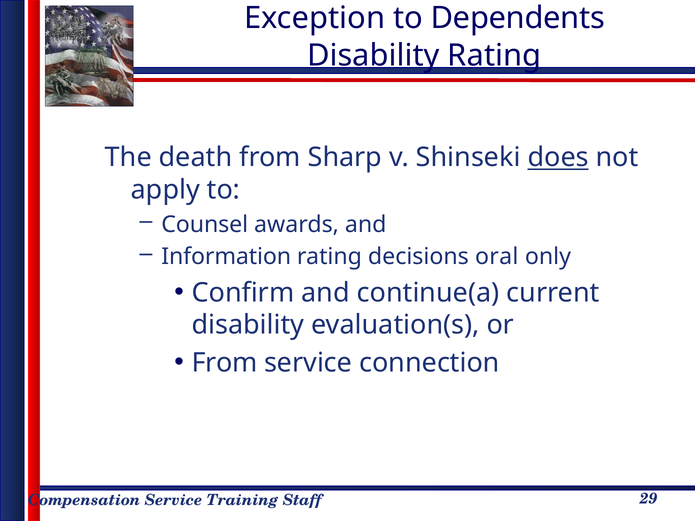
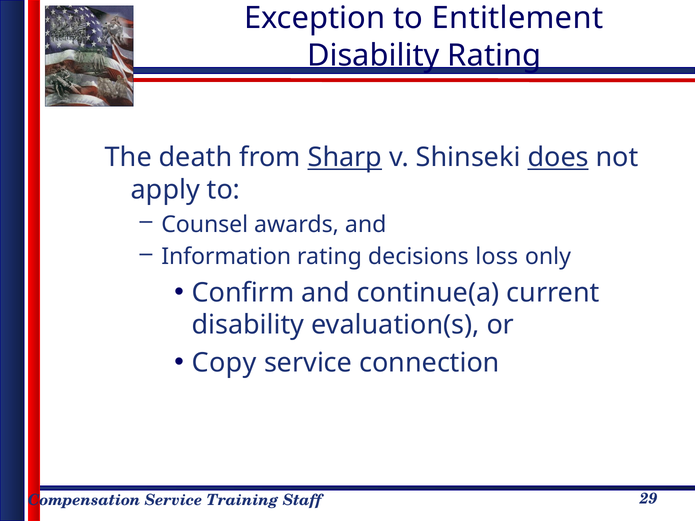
Dependents: Dependents -> Entitlement
Sharp underline: none -> present
oral: oral -> loss
From at (225, 363): From -> Copy
